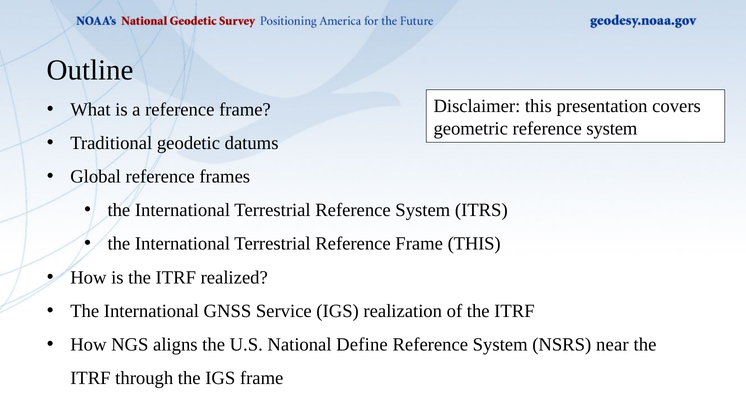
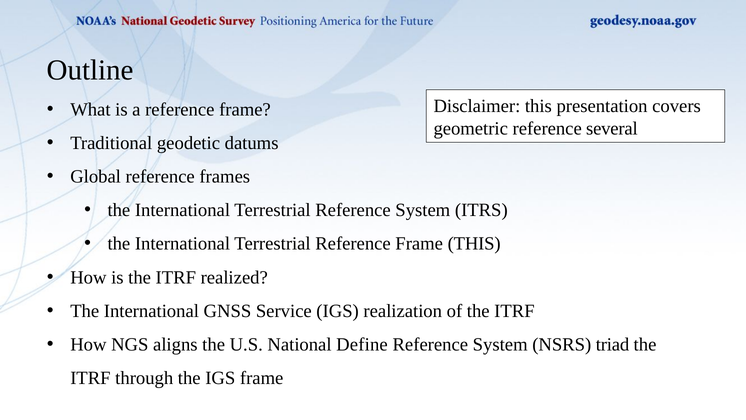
geometric reference system: system -> several
near: near -> triad
